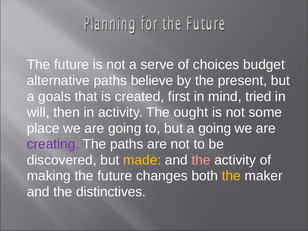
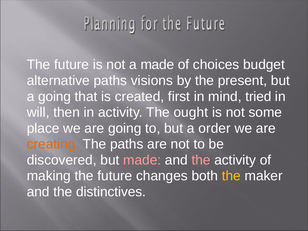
a serve: serve -> made
believe: believe -> visions
a goals: goals -> going
a going: going -> order
creating colour: purple -> orange
made at (142, 160) colour: yellow -> pink
